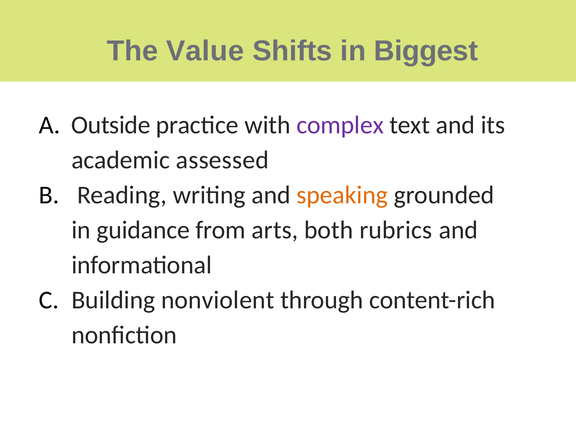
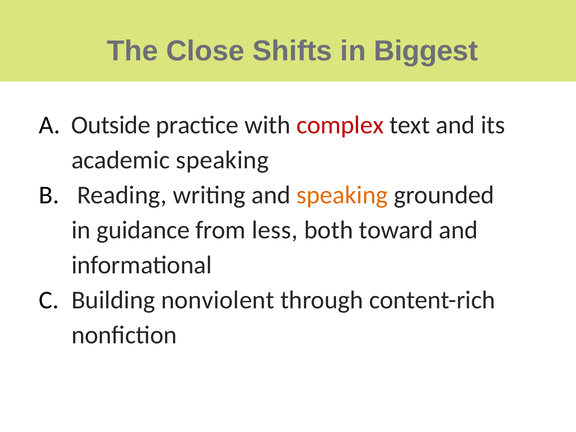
Value: Value -> Close
complex colour: purple -> red
academic assessed: assessed -> speaking
arts: arts -> less
rubrics: rubrics -> toward
